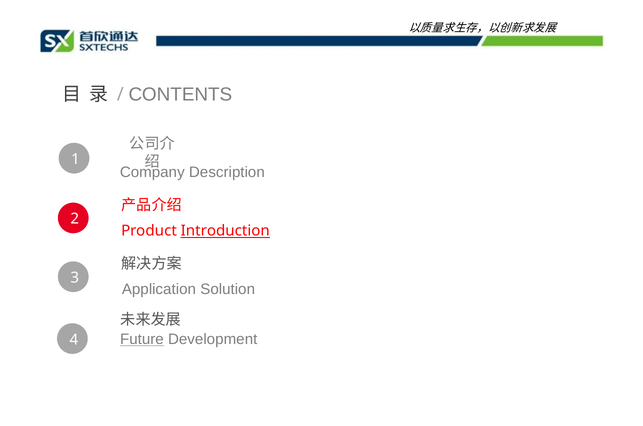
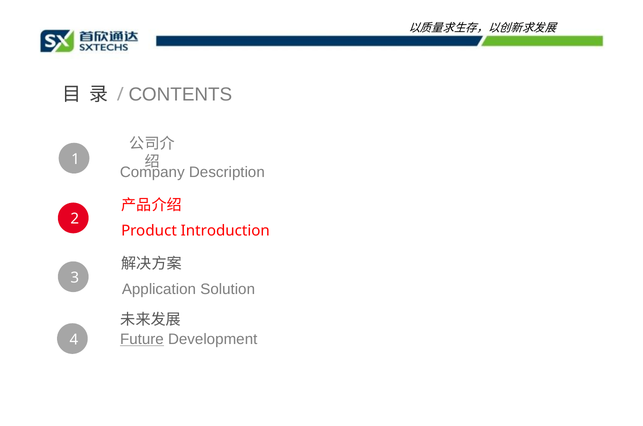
Introduction underline: present -> none
